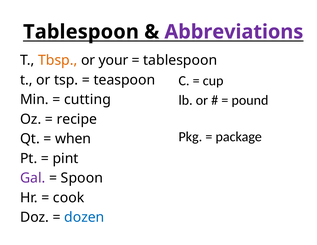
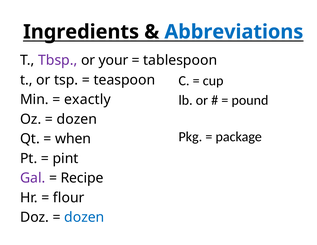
Tablespoon at (81, 32): Tablespoon -> Ingredients
Abbreviations colour: purple -> blue
Tbsp colour: orange -> purple
cutting: cutting -> exactly
recipe at (77, 119): recipe -> dozen
Spoon: Spoon -> Recipe
cook: cook -> flour
